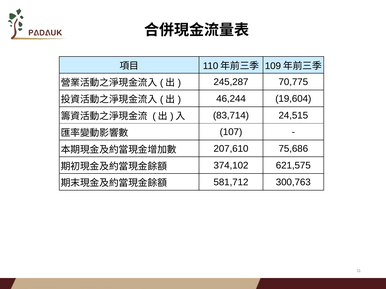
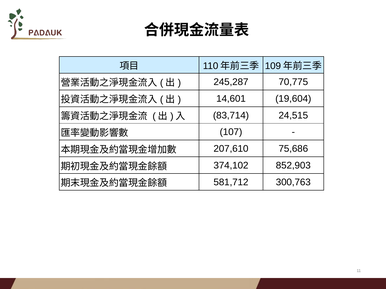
46,244: 46,244 -> 14,601
621,575: 621,575 -> 852,903
